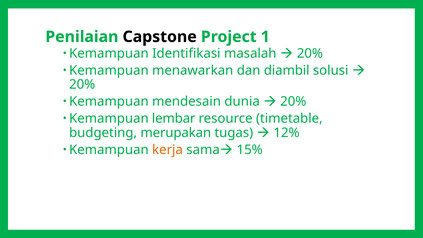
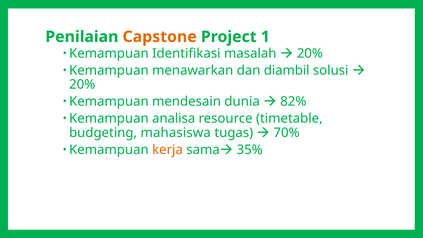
Capstone colour: black -> orange
20% at (293, 102): 20% -> 82%
lembar: lembar -> analisa
merupakan: merupakan -> mahasiswa
12%: 12% -> 70%
15%: 15% -> 35%
